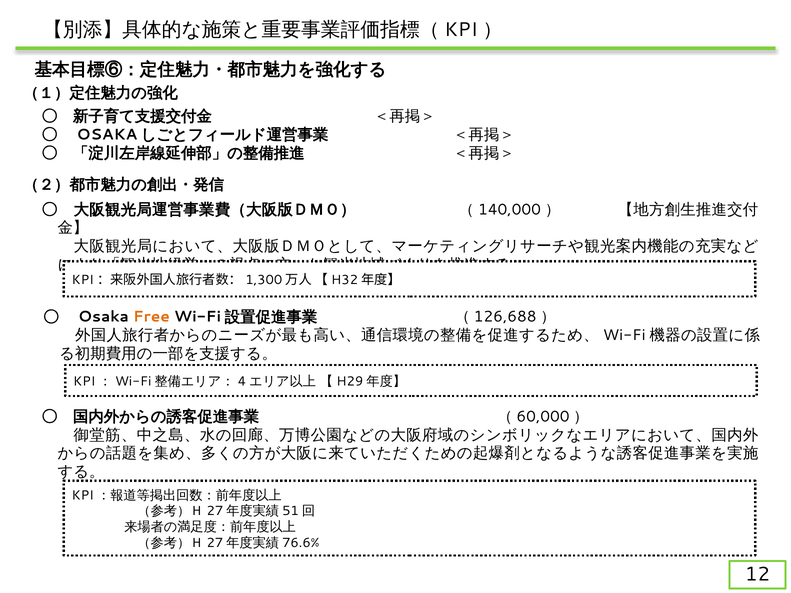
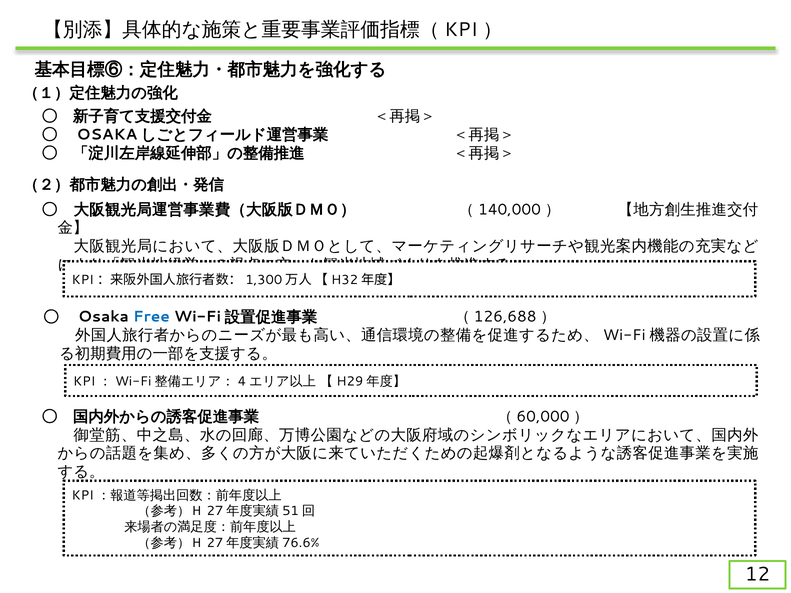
Free colour: orange -> blue
